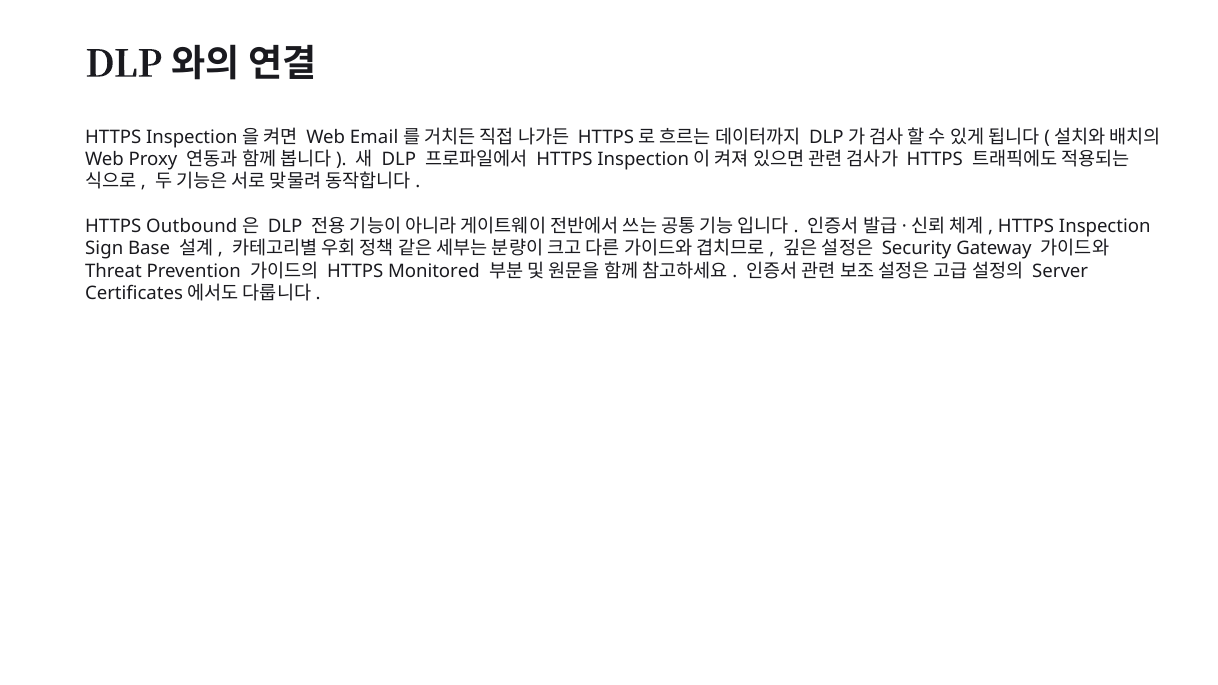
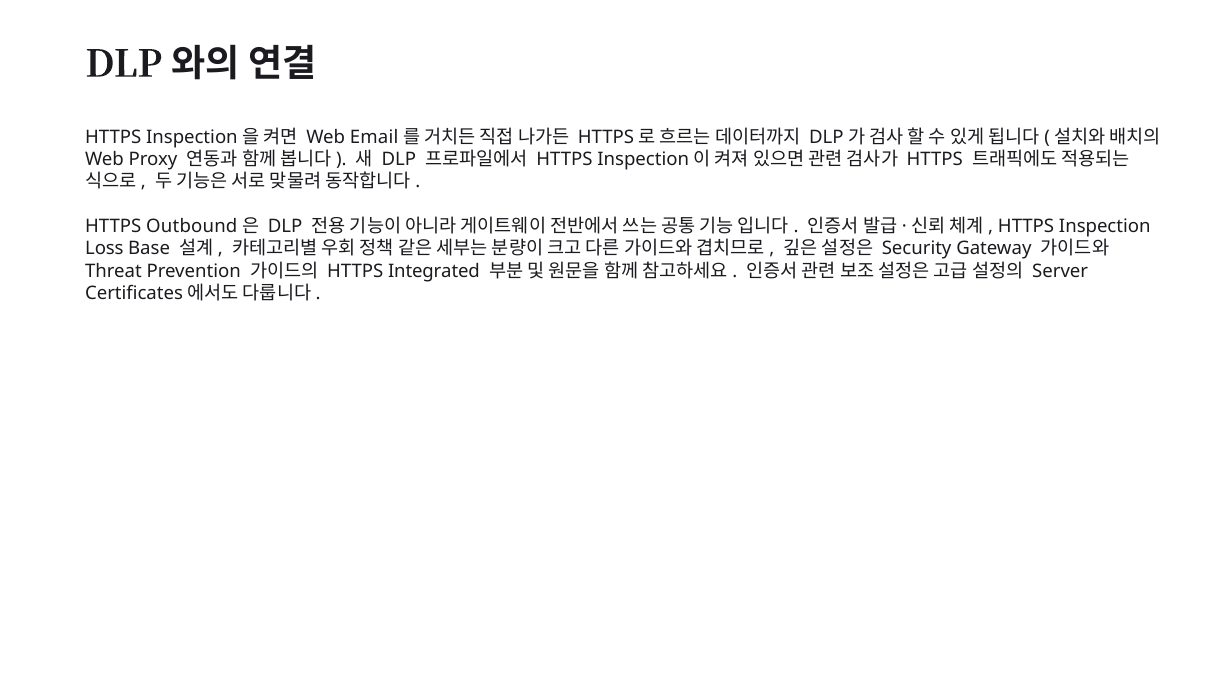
Sign: Sign -> Loss
Monitored: Monitored -> Integrated
